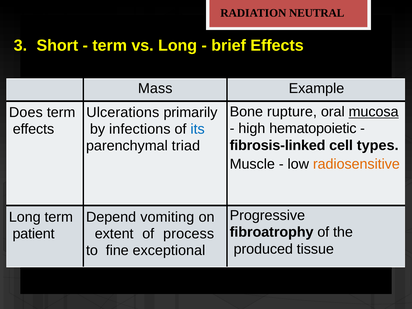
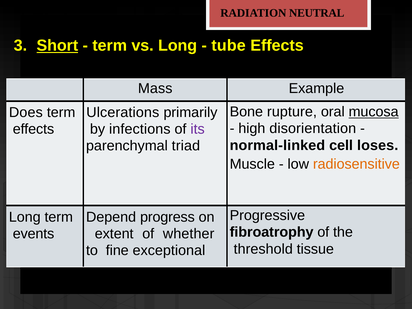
Short underline: none -> present
brief: brief -> tube
hematopoietic: hematopoietic -> disorientation
its colour: blue -> purple
fibrosis-linked: fibrosis-linked -> normal-linked
types: types -> loses
vomiting: vomiting -> progress
patient: patient -> events
process: process -> whether
produced: produced -> threshold
